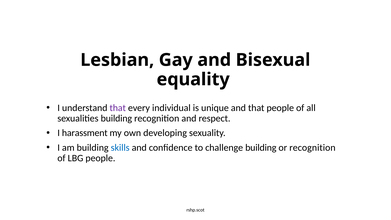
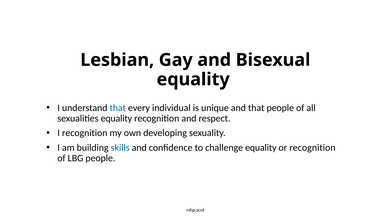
that at (118, 108) colour: purple -> blue
sexualities building: building -> equality
I harassment: harassment -> recognition
challenge building: building -> equality
